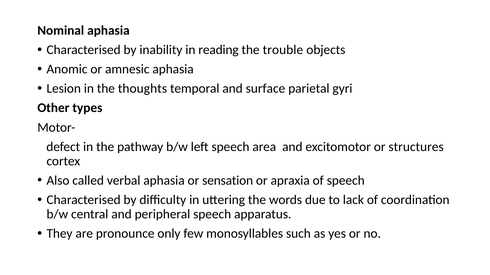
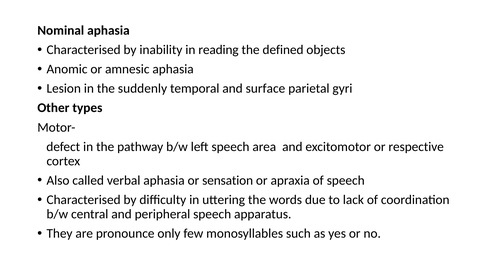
trouble: trouble -> defined
thoughts: thoughts -> suddenly
structures: structures -> respective
